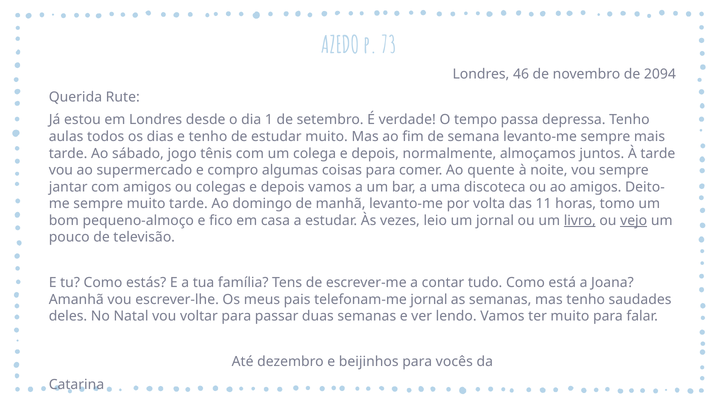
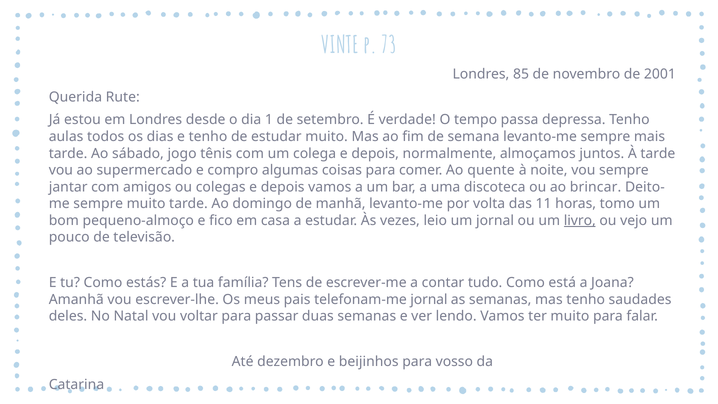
AZEDO: AZEDO -> VINTE
46: 46 -> 85
2094: 2094 -> 2001
ao amigos: amigos -> brincar
vejo underline: present -> none
vocês: vocês -> vosso
